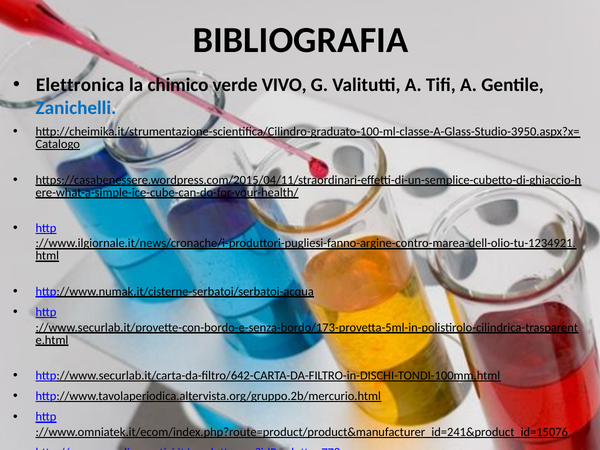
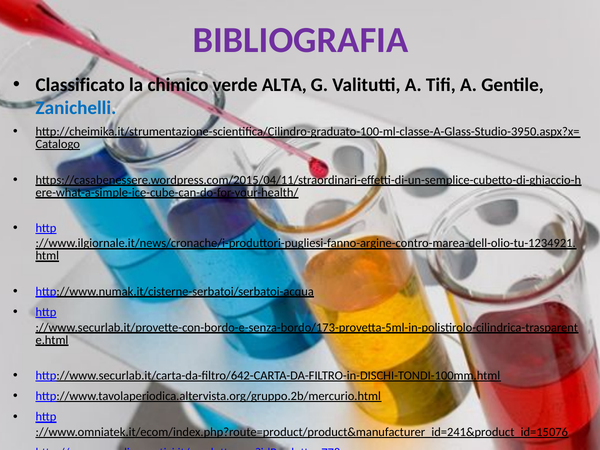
BIBLIOGRAFIA colour: black -> purple
Elettronica: Elettronica -> Classificato
VIVO: VIVO -> ALTA
